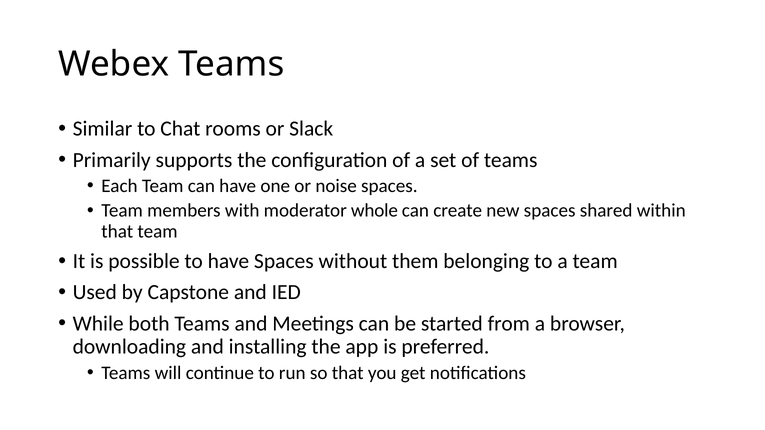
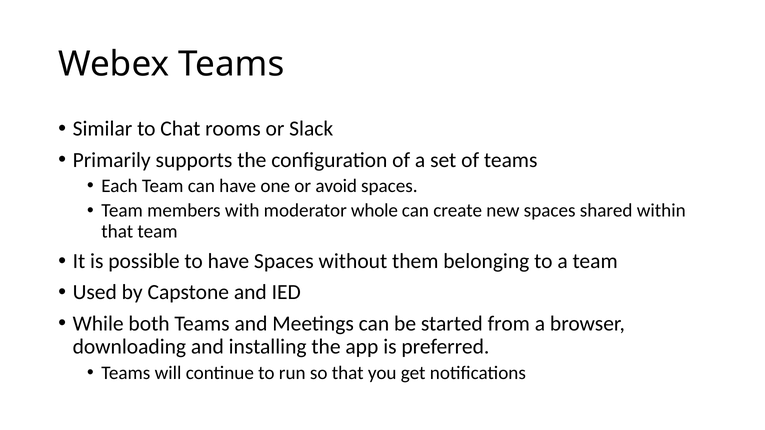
noise: noise -> avoid
